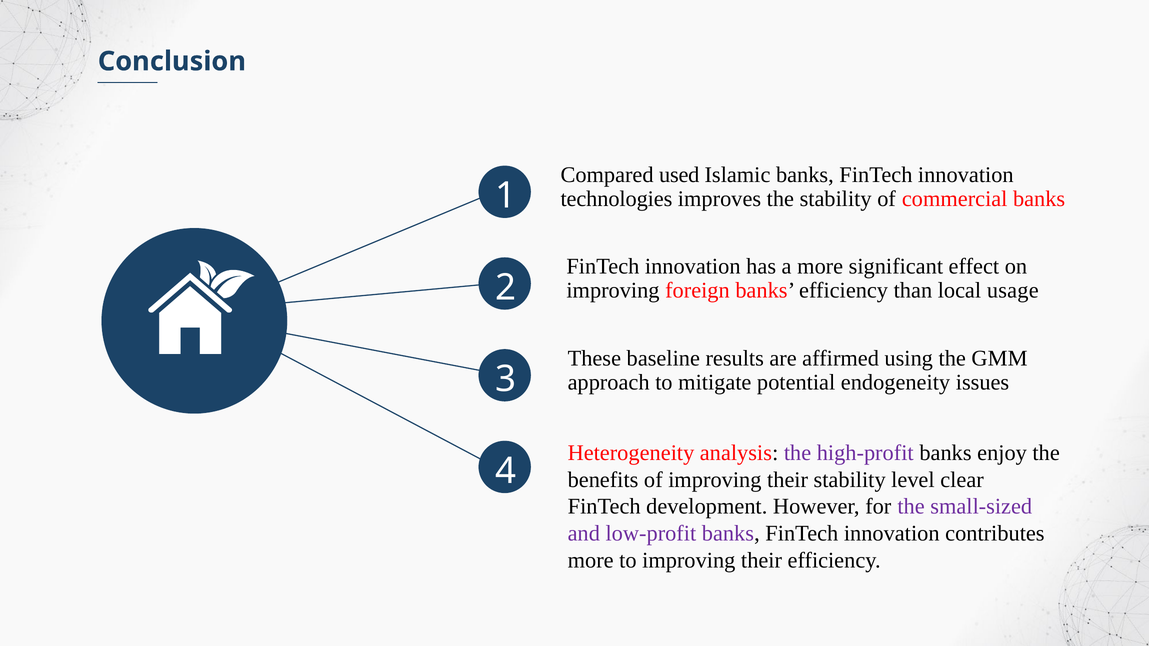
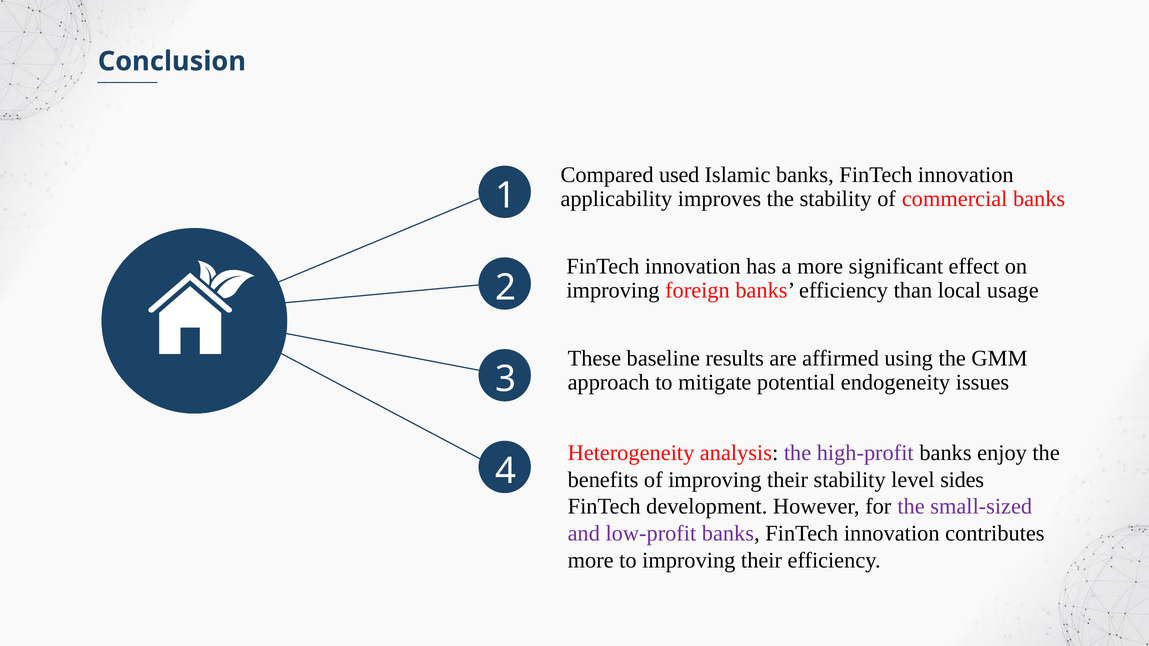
technologies: technologies -> applicability
clear: clear -> sides
